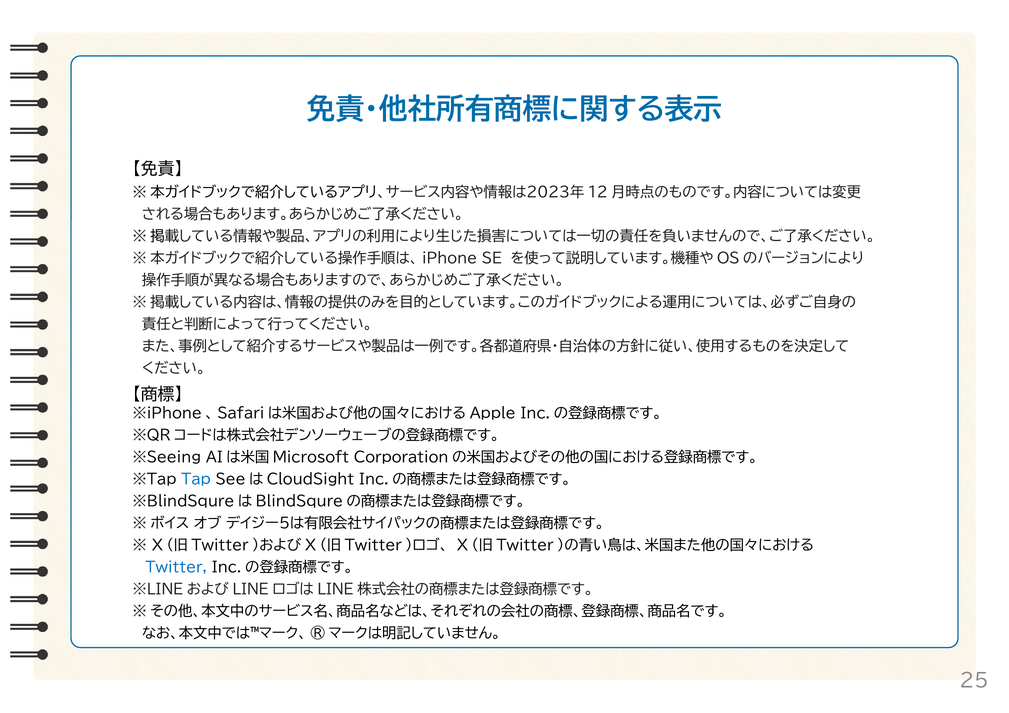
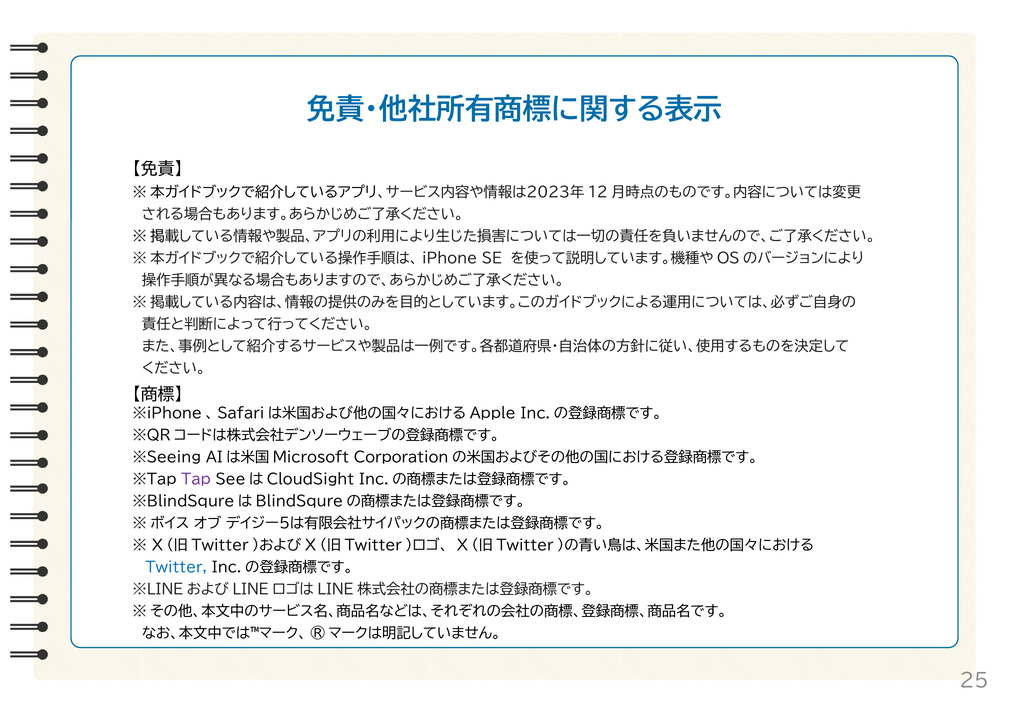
Tap colour: blue -> purple
